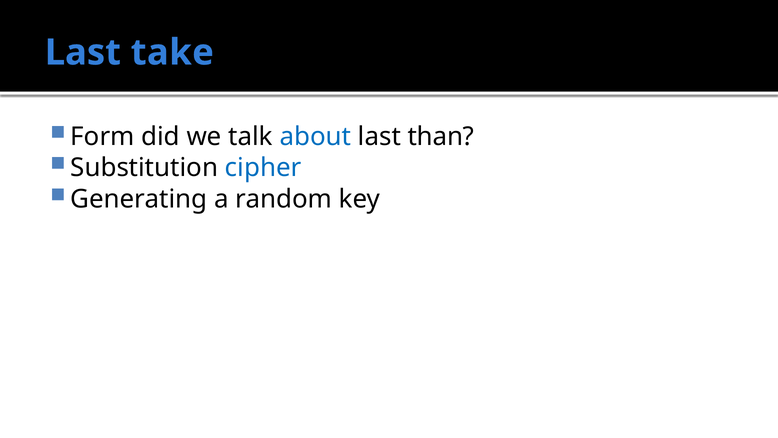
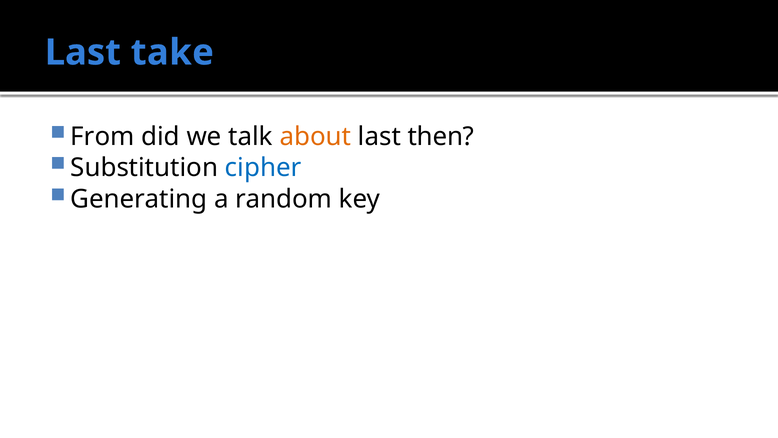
Form: Form -> From
about colour: blue -> orange
than: than -> then
